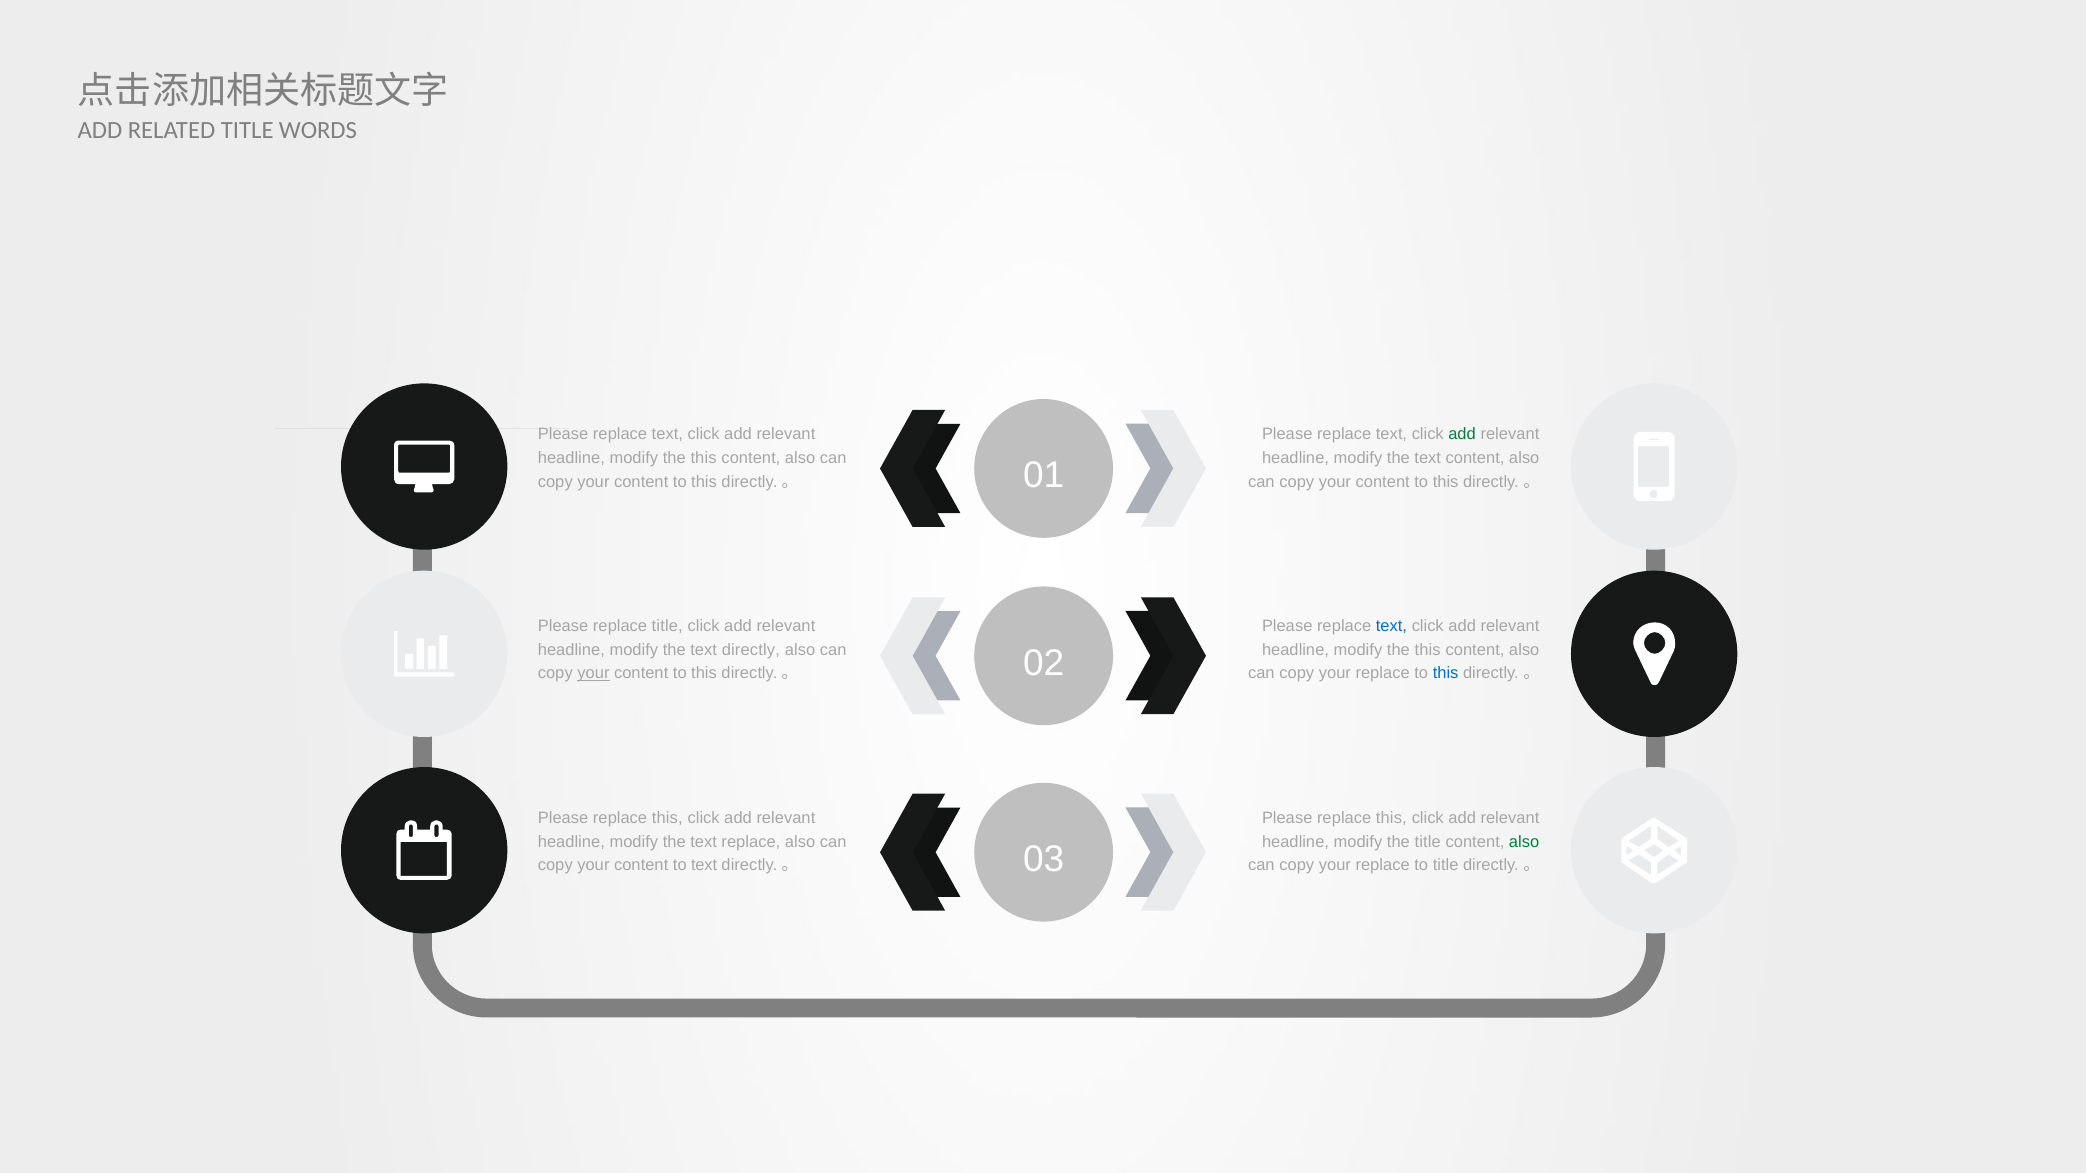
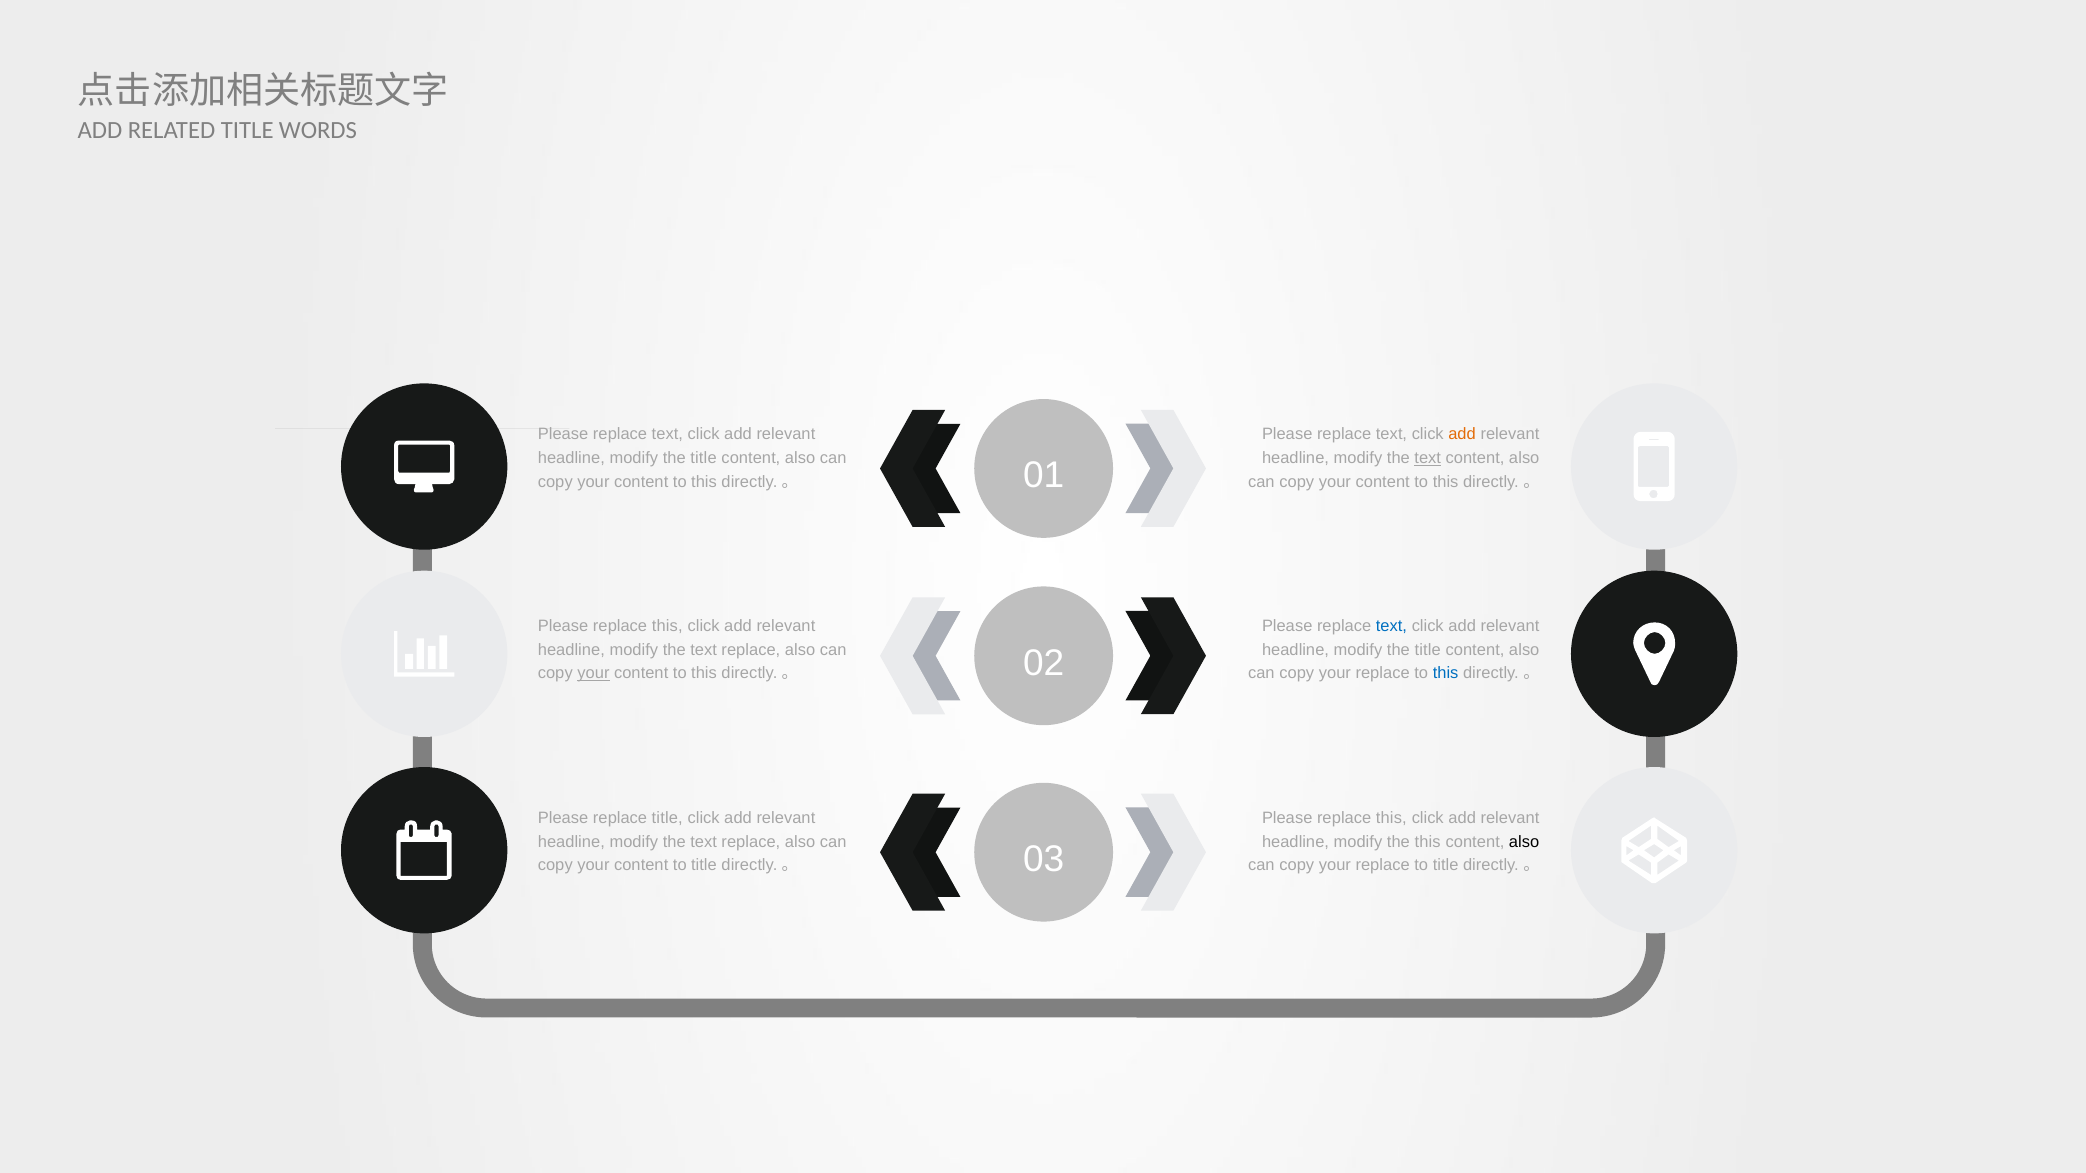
add at (1462, 434) colour: green -> orange
this at (704, 458): this -> title
text at (1428, 458) underline: none -> present
title at (667, 626): title -> this
directly at (751, 650): directly -> replace
this at (1428, 650): this -> title
this at (667, 818): this -> title
the title: title -> this
also at (1524, 842) colour: green -> black
content to text: text -> title
